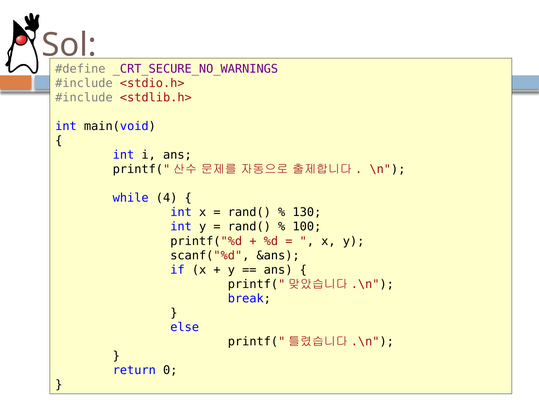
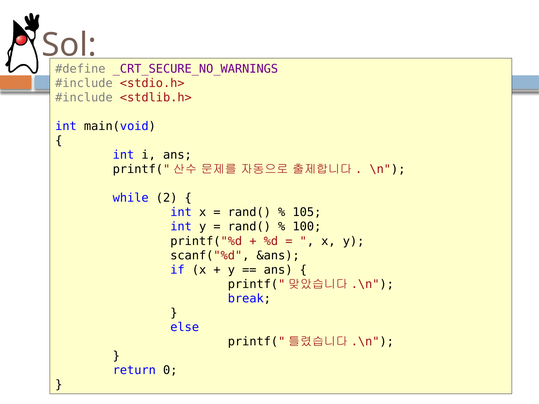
4: 4 -> 2
130: 130 -> 105
